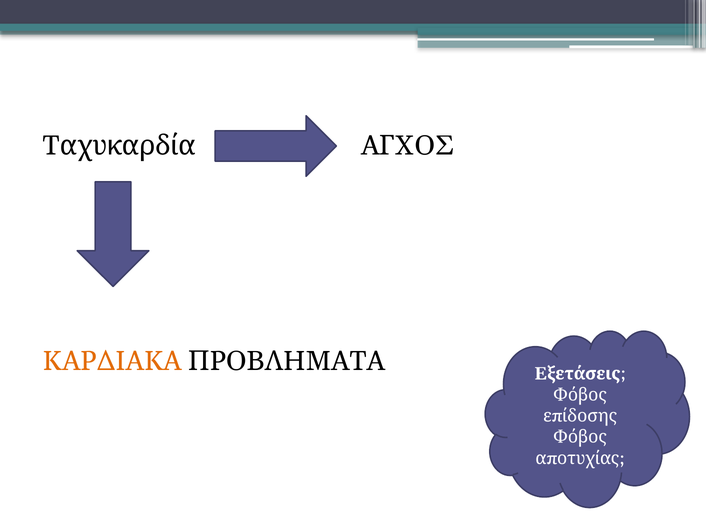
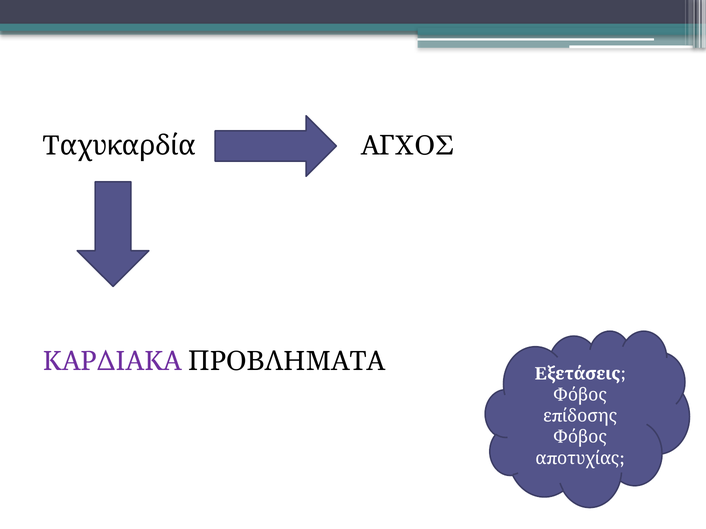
ΚΑΡΔΙΑΚΑ colour: orange -> purple
